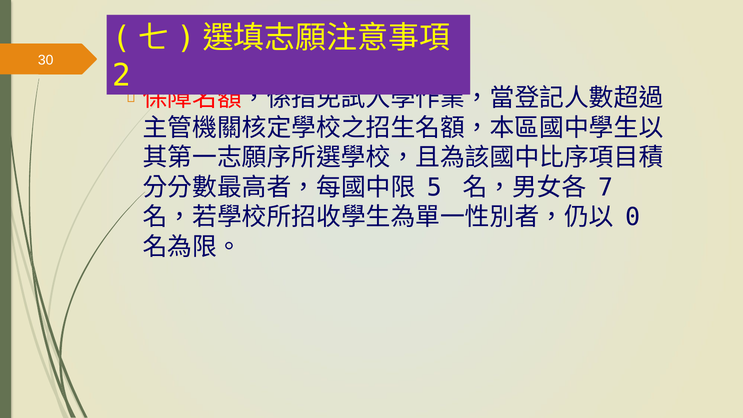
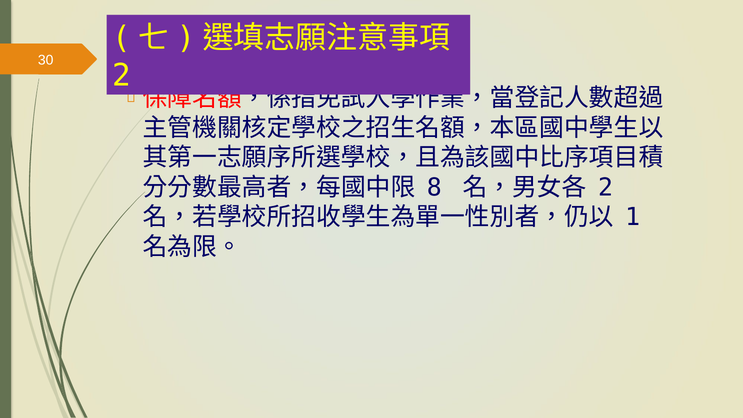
5: 5 -> 8
7 at (605, 187): 7 -> 2
0: 0 -> 1
